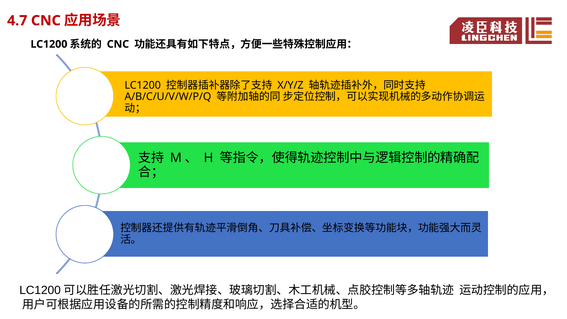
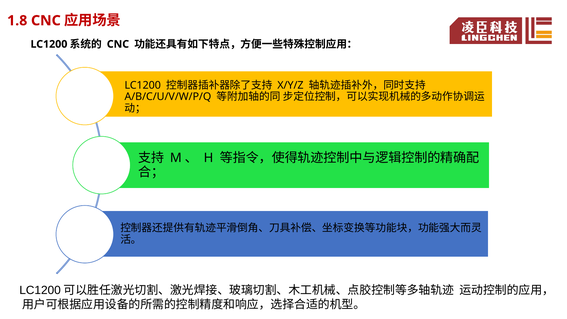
4.7: 4.7 -> 1.8
